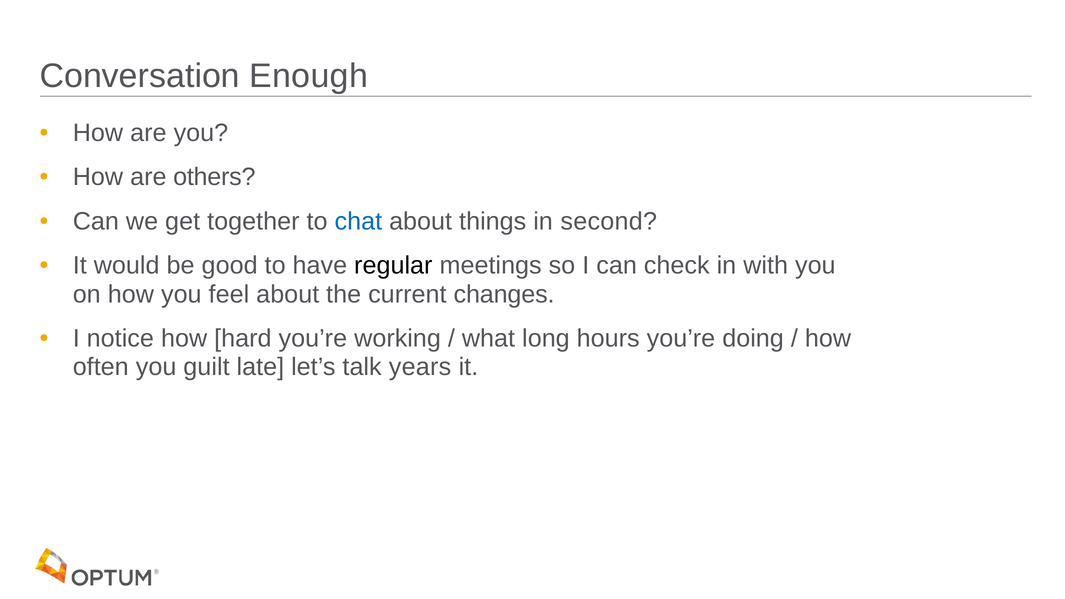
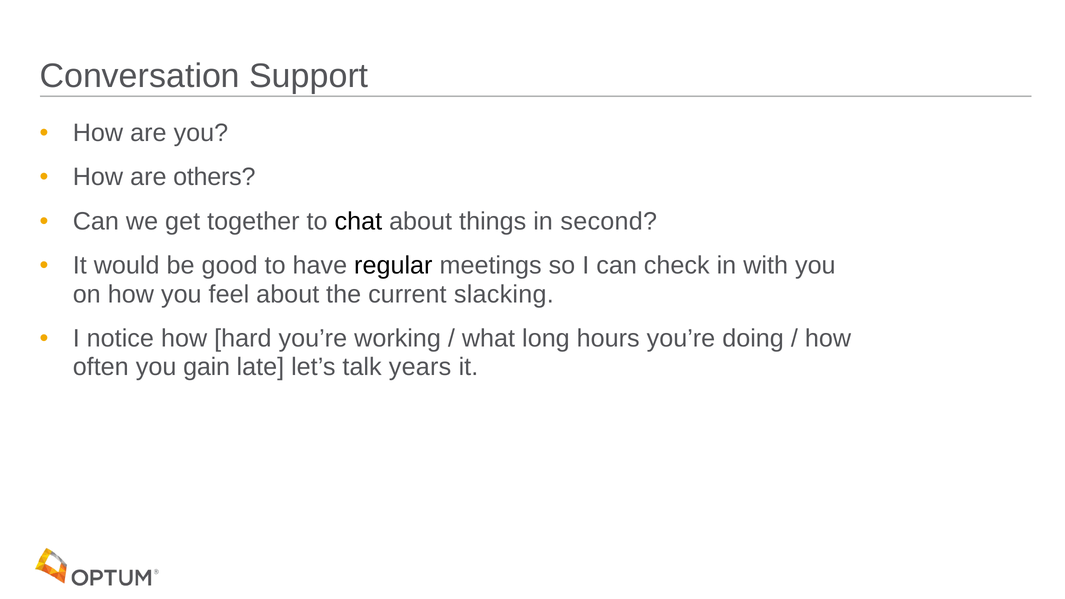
Enough: Enough -> Support
chat colour: blue -> black
changes: changes -> slacking
guilt: guilt -> gain
